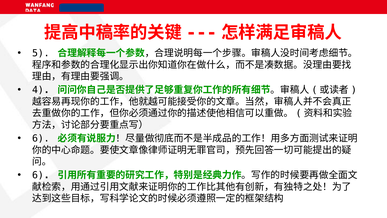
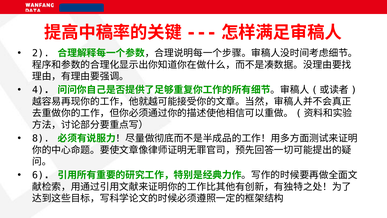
5: 5 -> 2
6 at (41, 138): 6 -> 8
